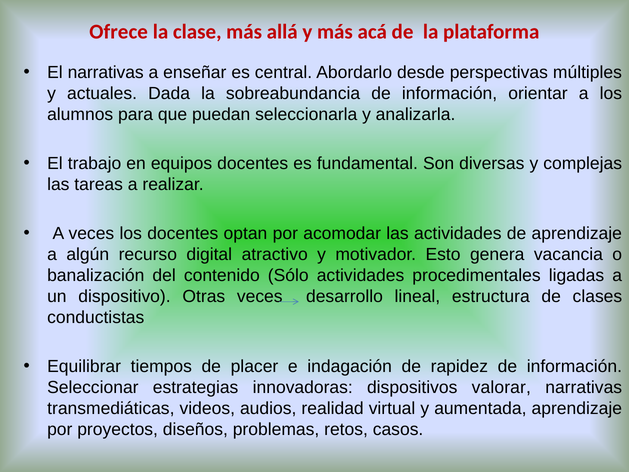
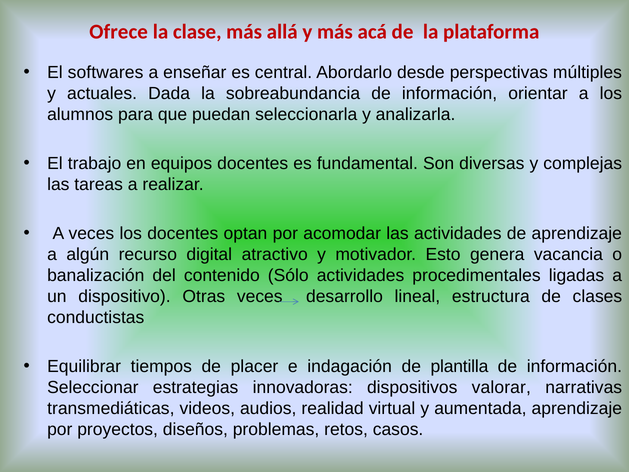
El narrativas: narrativas -> softwares
rapidez: rapidez -> plantilla
